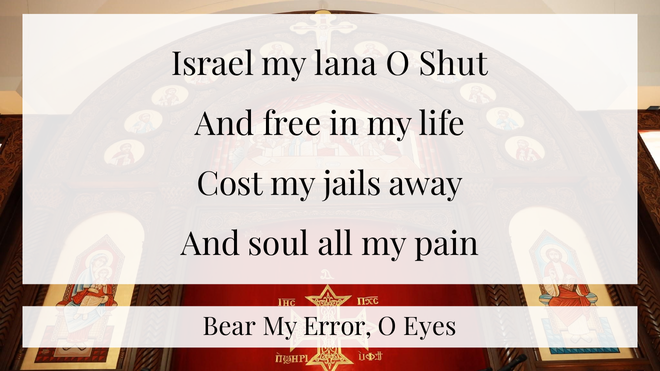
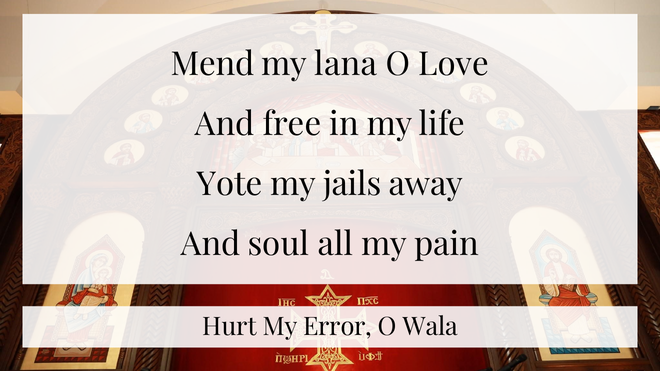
Israel: Israel -> Mend
Shut: Shut -> Love
Cost: Cost -> Yote
Bear: Bear -> Hurt
Eyes: Eyes -> Wala
